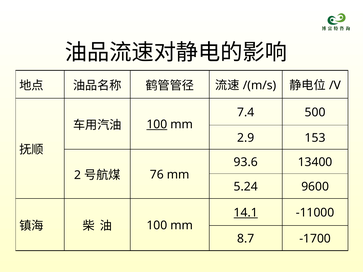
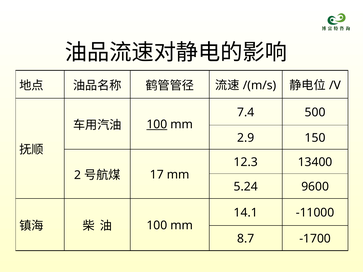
153: 153 -> 150
93.6: 93.6 -> 12.3
76: 76 -> 17
14.1 underline: present -> none
